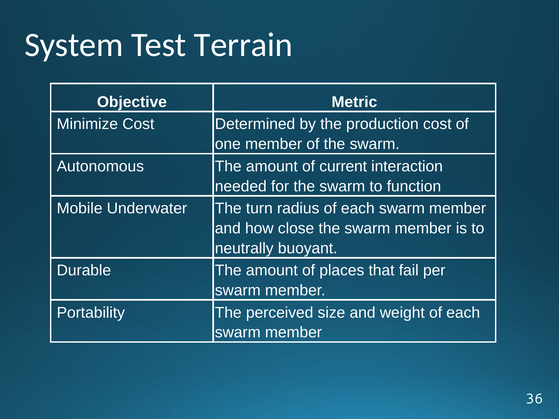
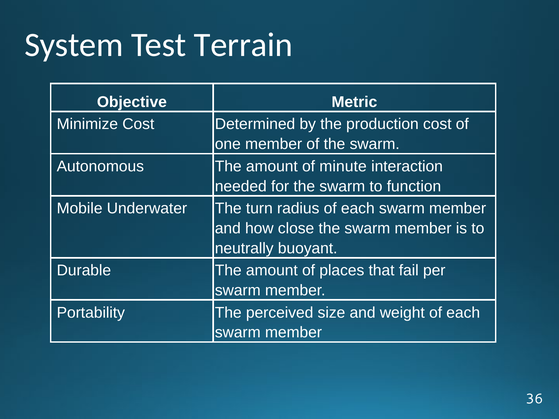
current: current -> minute
